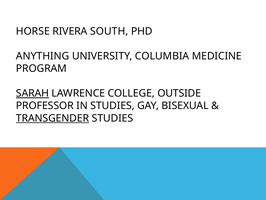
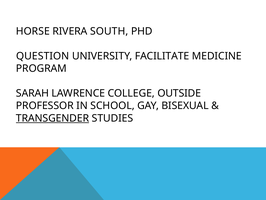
ANYTHING: ANYTHING -> QUESTION
COLUMBIA: COLUMBIA -> FACILITATE
SARAH underline: present -> none
IN STUDIES: STUDIES -> SCHOOL
